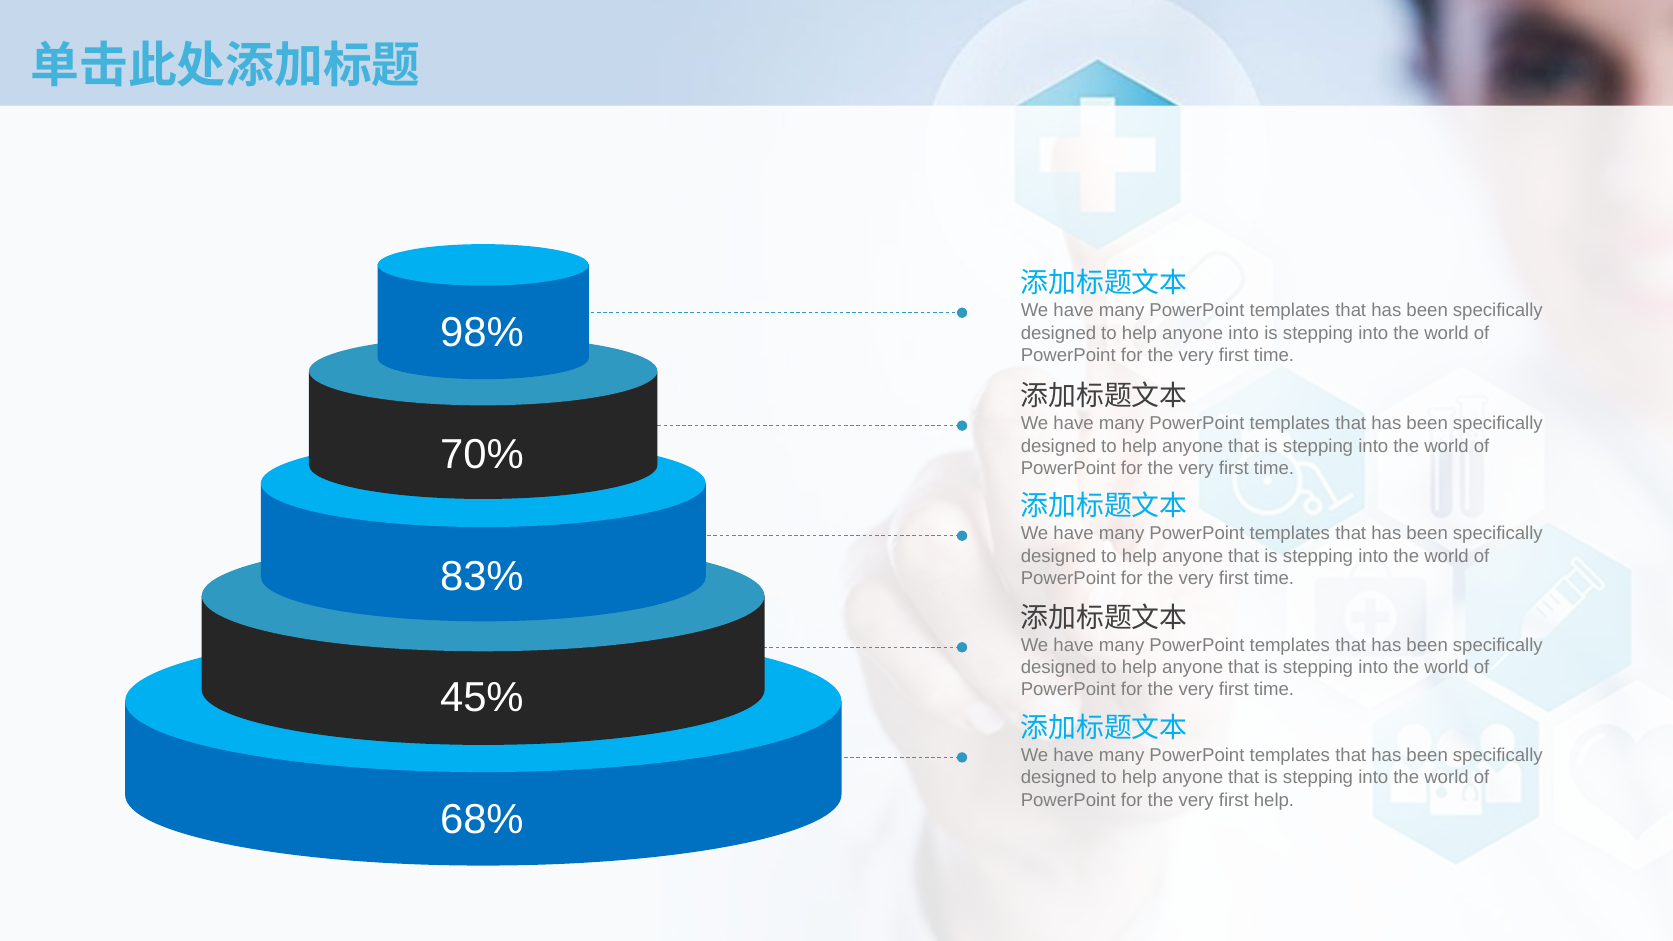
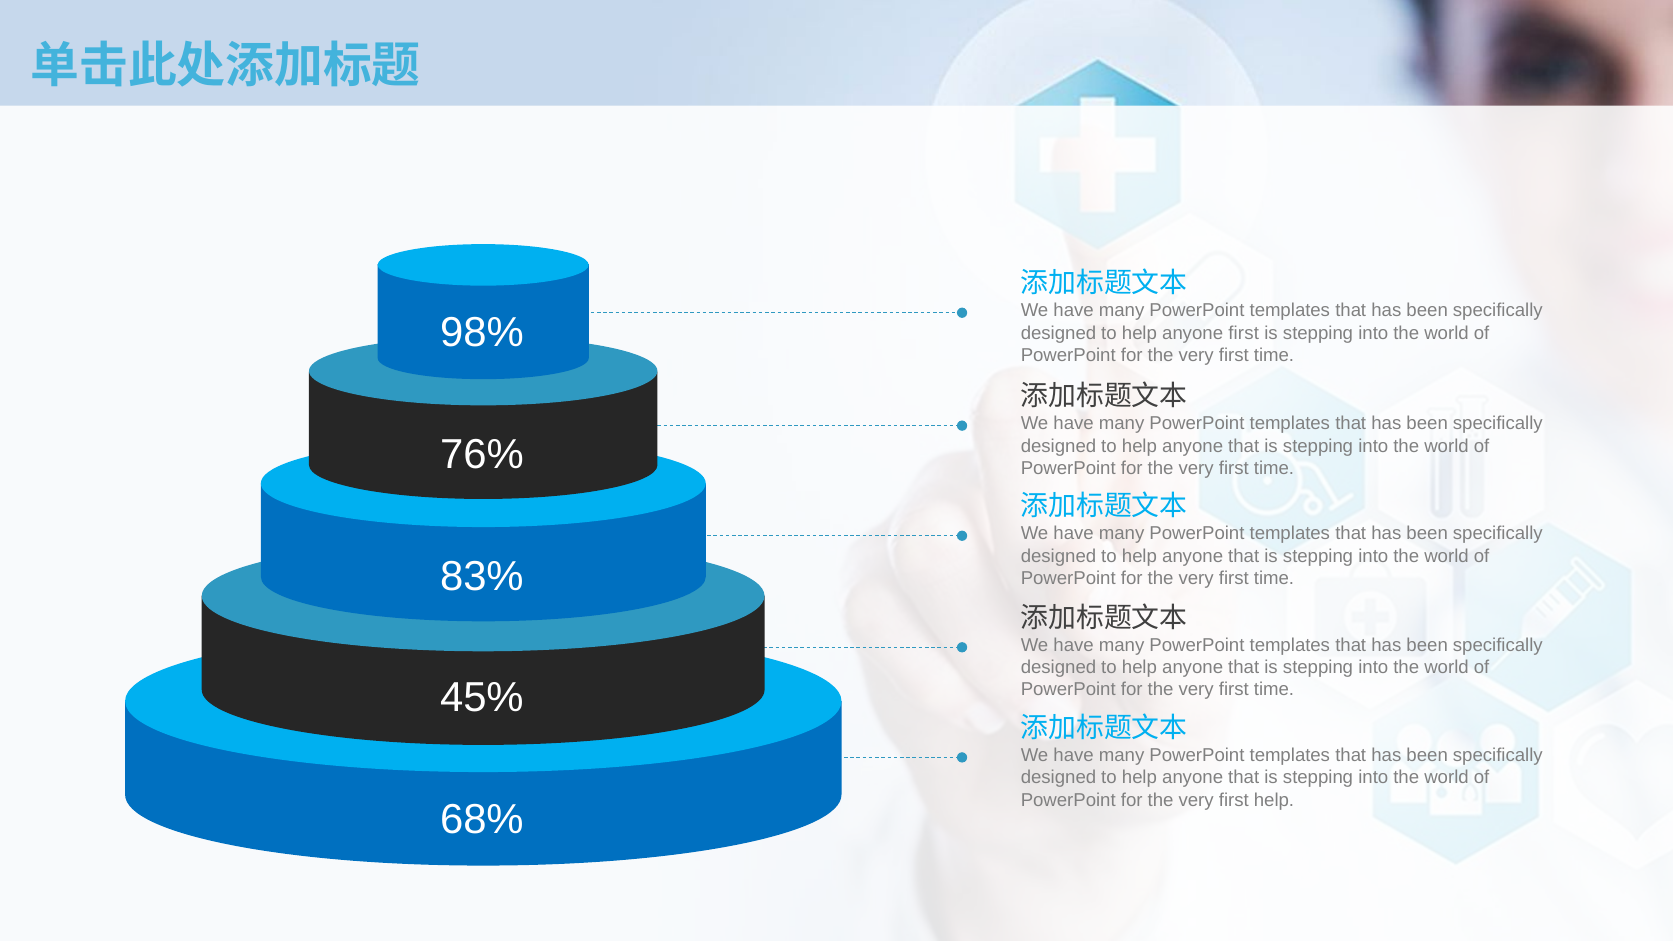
anyone into: into -> first
70%: 70% -> 76%
